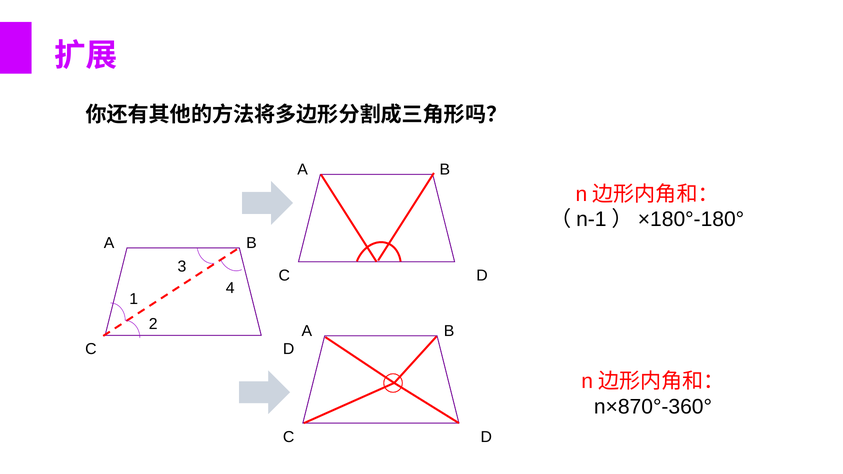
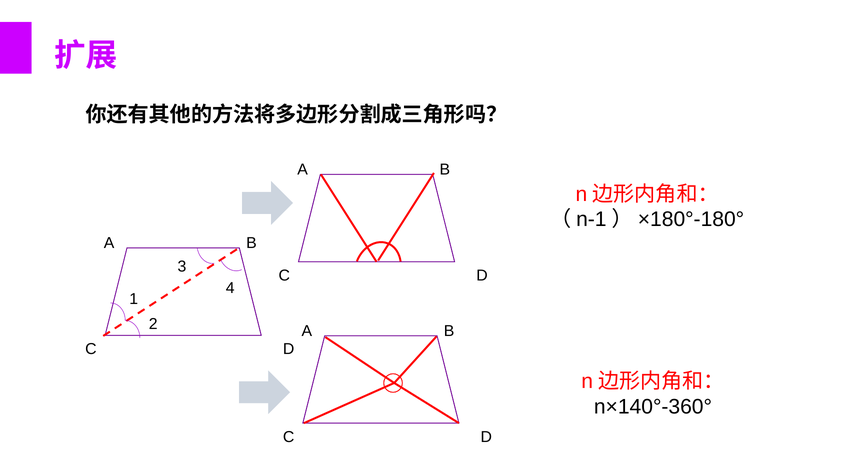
n×870°-360°: n×870°-360° -> n×140°-360°
